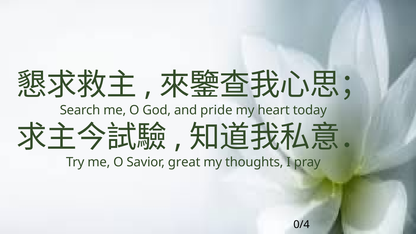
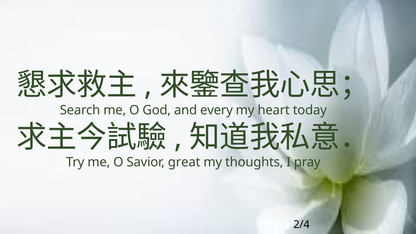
pride: pride -> every
0/4: 0/4 -> 2/4
